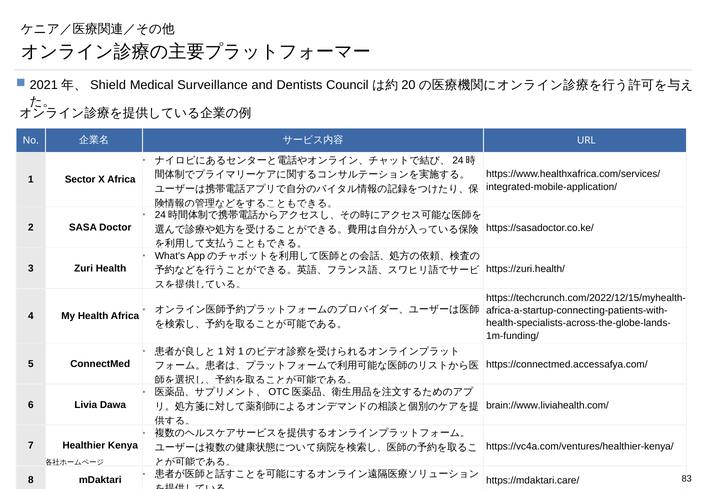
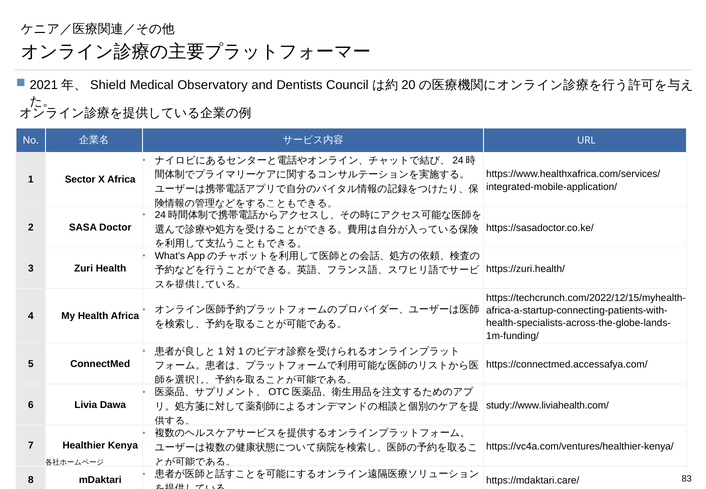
Surveillance: Surveillance -> Observatory
brain://www.liviahealth.com/: brain://www.liviahealth.com/ -> study://www.liviahealth.com/
